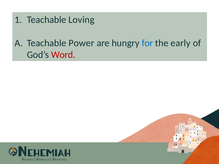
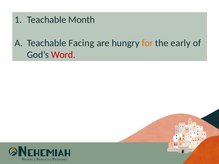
Loving: Loving -> Month
Power: Power -> Facing
for colour: blue -> orange
